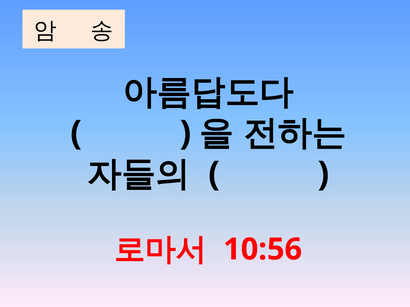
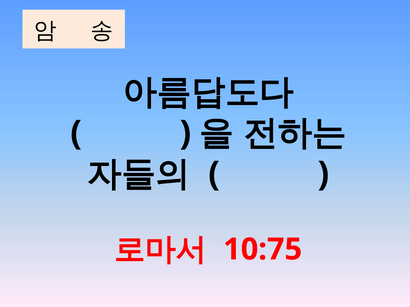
10:56: 10:56 -> 10:75
